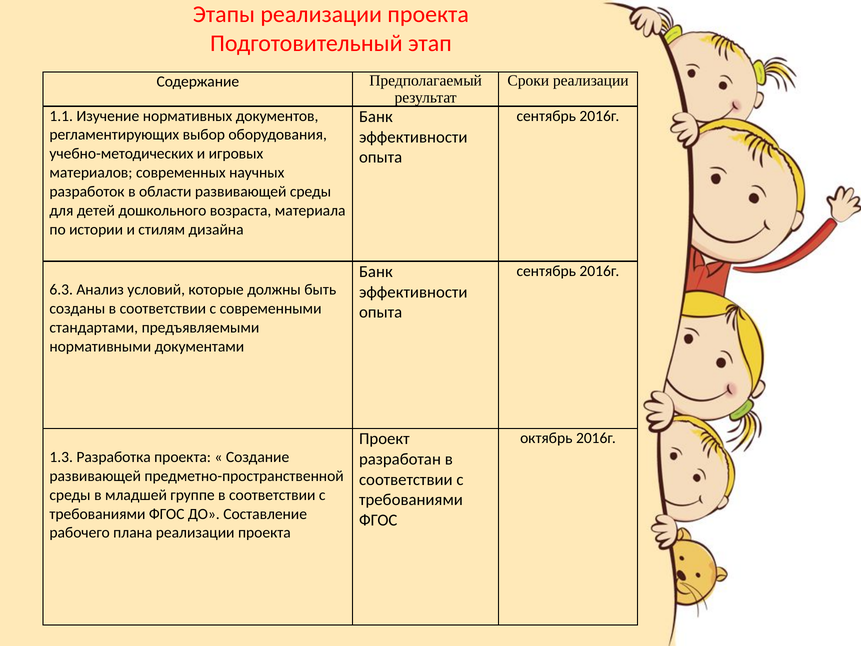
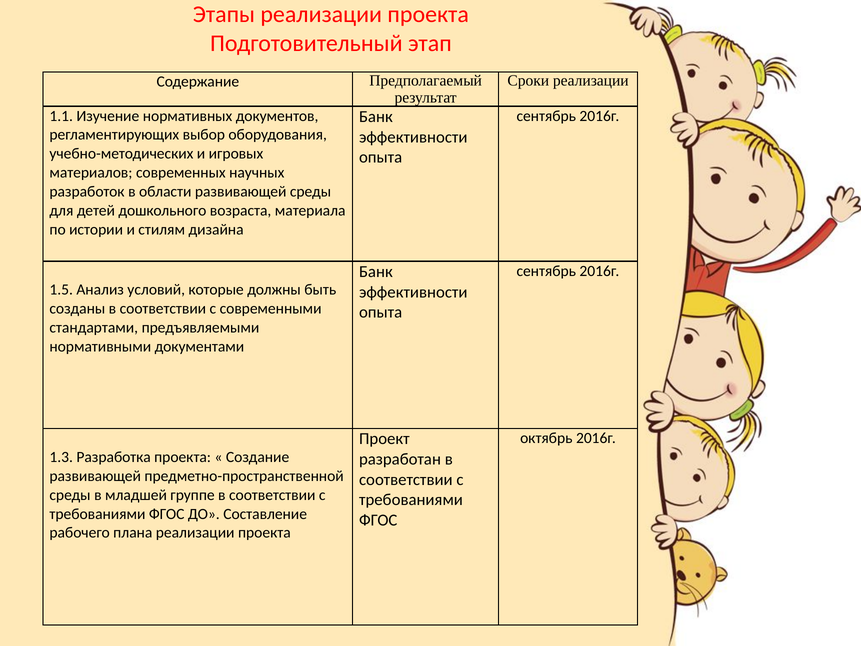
6.3: 6.3 -> 1.5
